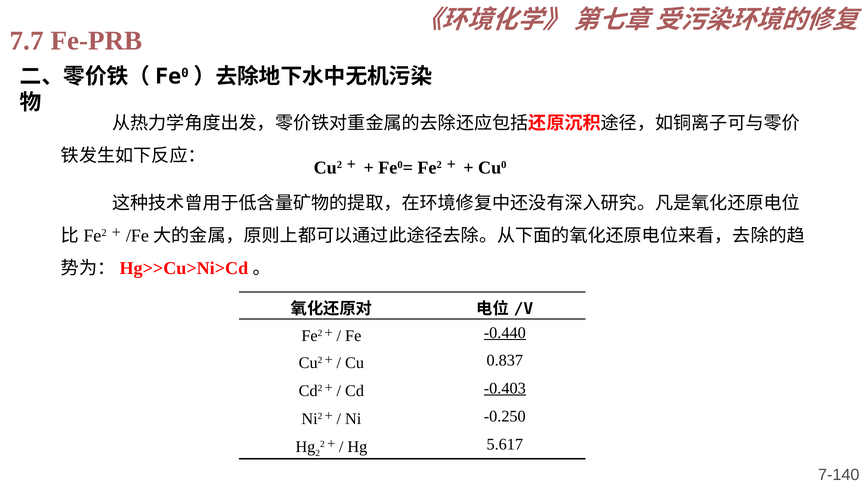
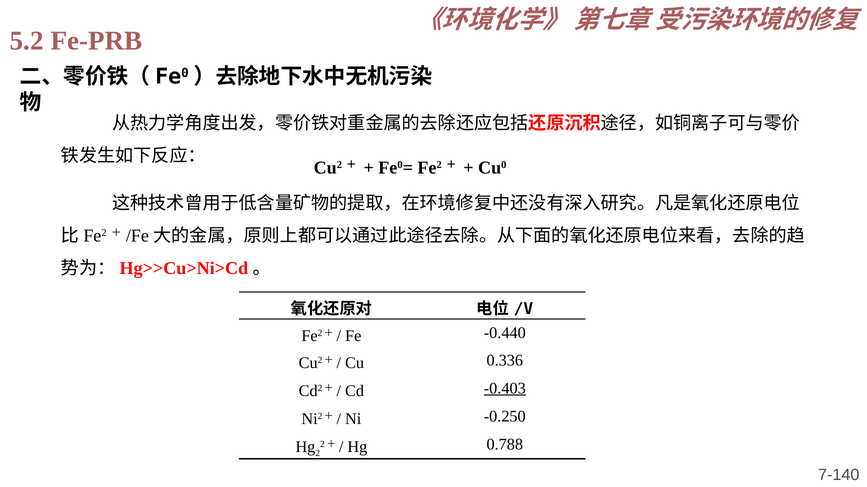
7.7: 7.7 -> 5.2
-0.440 underline: present -> none
0.837: 0.837 -> 0.336
5.617: 5.617 -> 0.788
